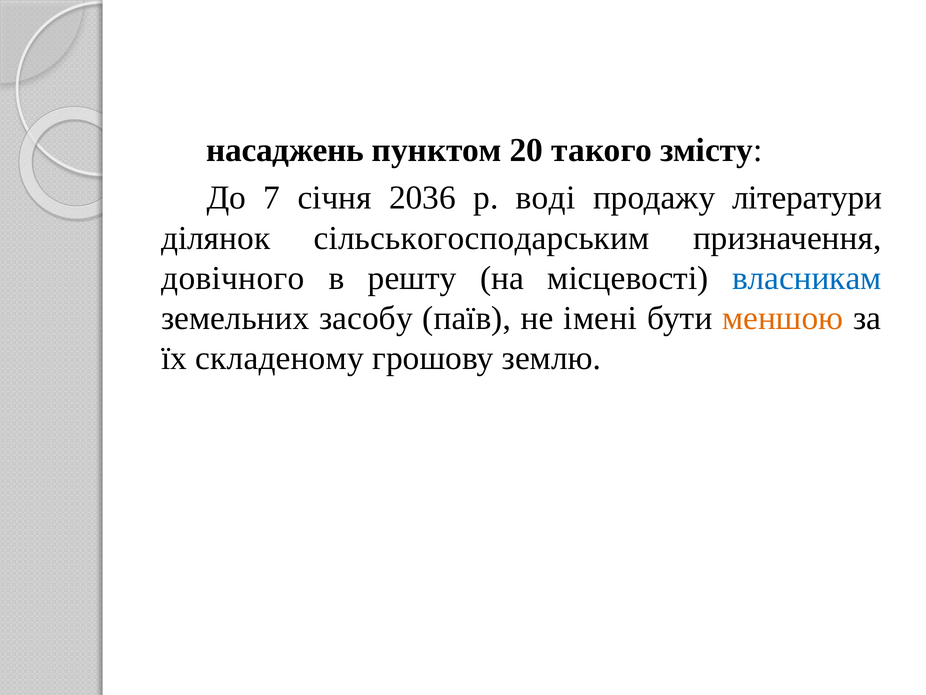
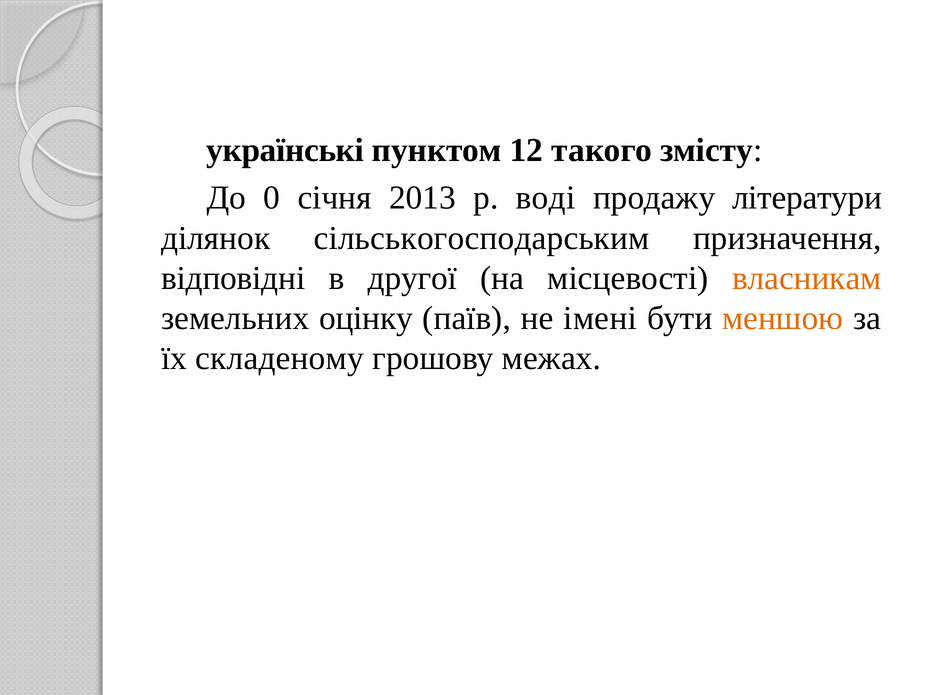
насаджень: насаджень -> українські
20: 20 -> 12
7: 7 -> 0
2036: 2036 -> 2013
довічного: довічного -> відповідні
решту: решту -> другої
власникам colour: blue -> orange
засобу: засобу -> оцінку
землю: землю -> межах
